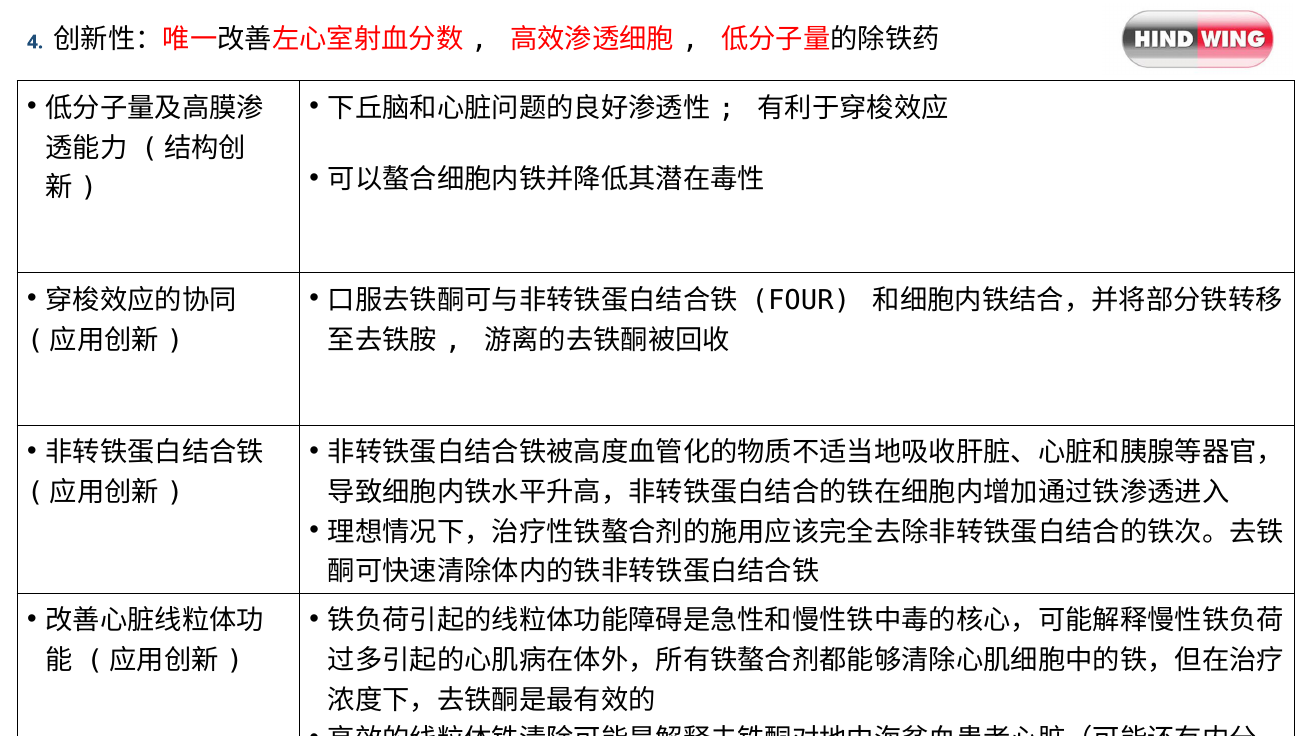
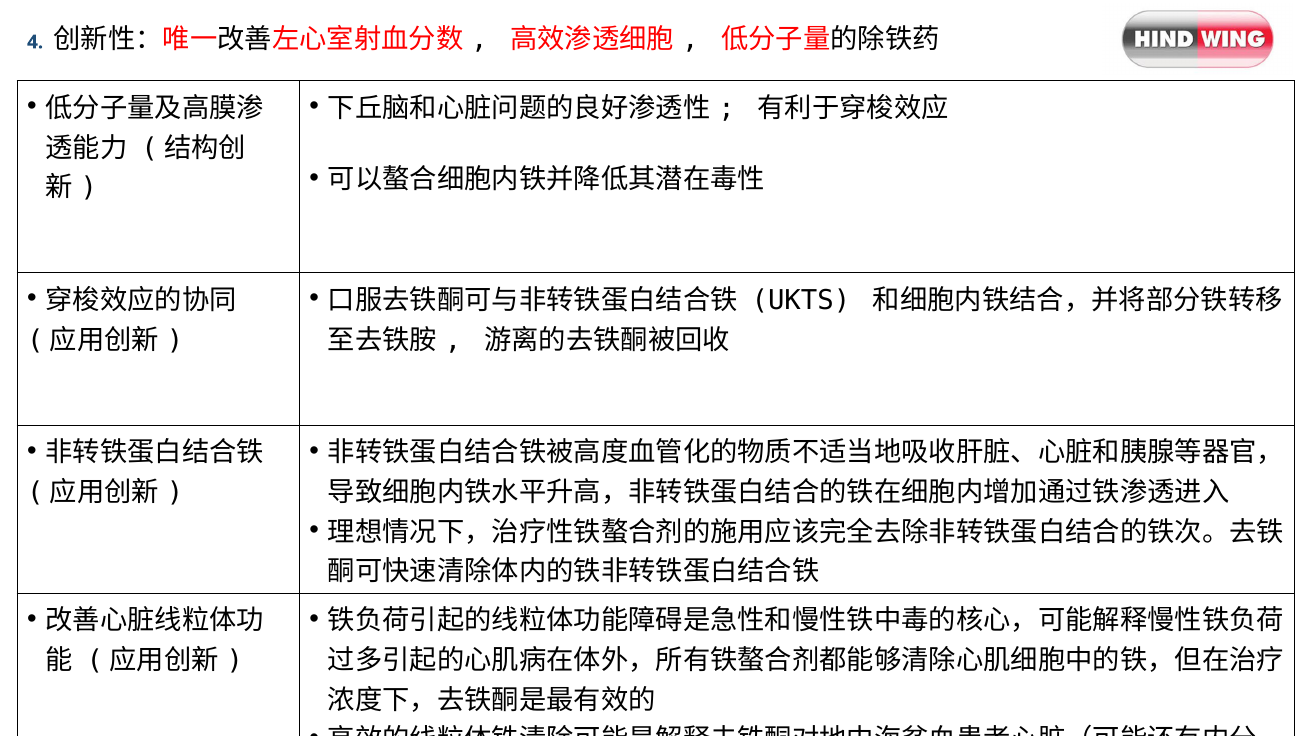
FOUR: FOUR -> UKTS
